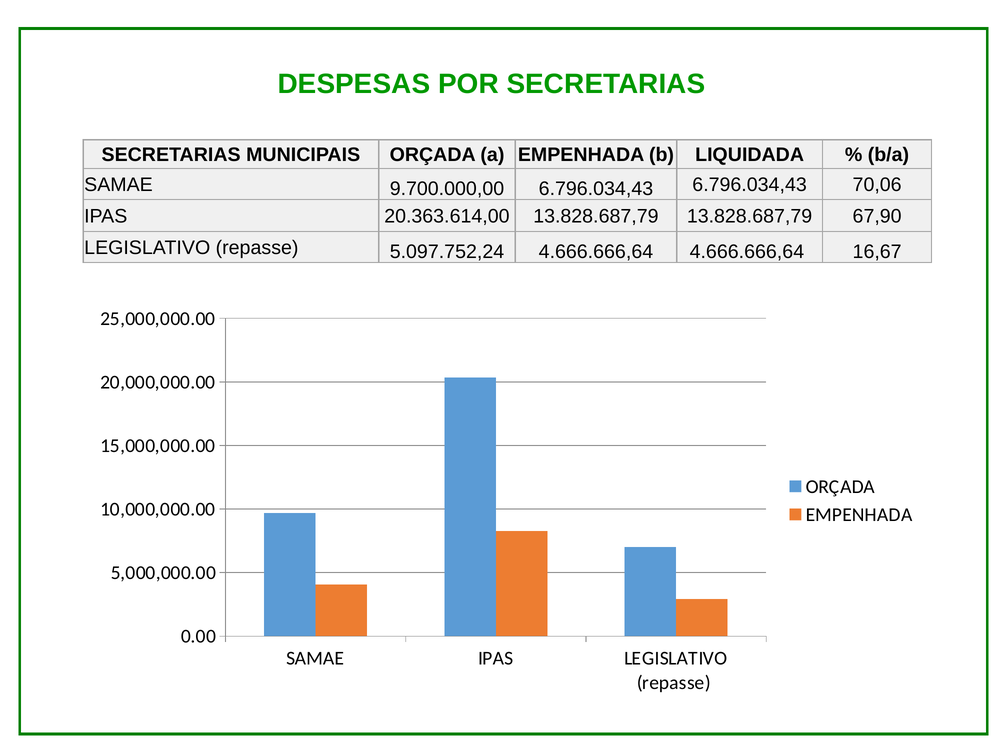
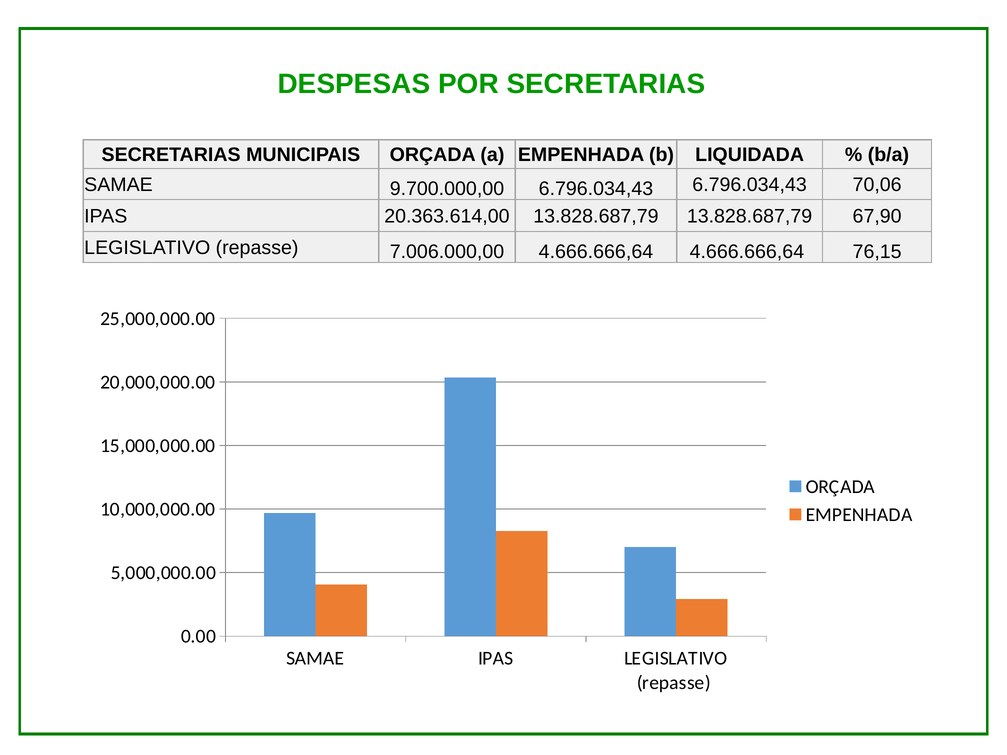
5.097.752,24: 5.097.752,24 -> 7.006.000,00
16,67: 16,67 -> 76,15
